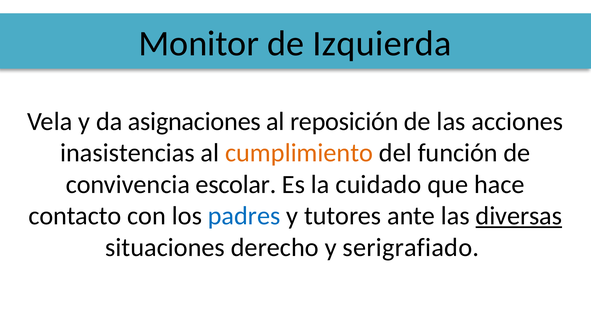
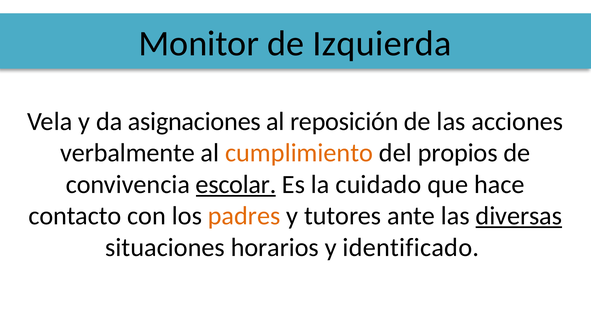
inasistencias: inasistencias -> verbalmente
función: función -> propios
escolar underline: none -> present
padres colour: blue -> orange
derecho: derecho -> horarios
serigrafiado: serigrafiado -> identificado
